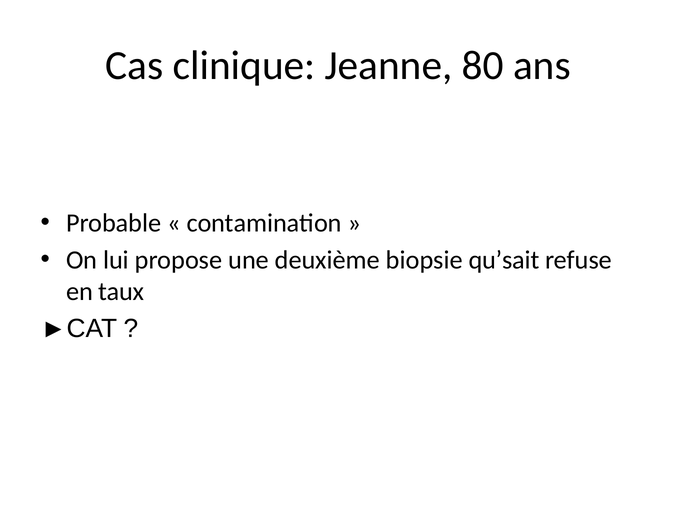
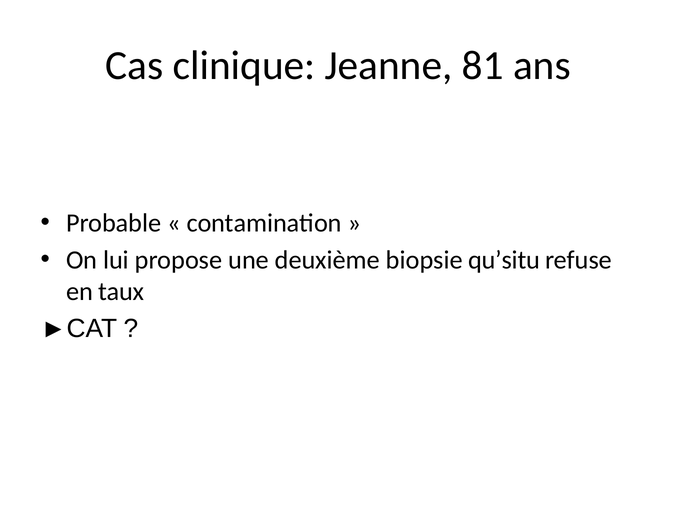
80: 80 -> 81
qu’sait: qu’sait -> qu’situ
